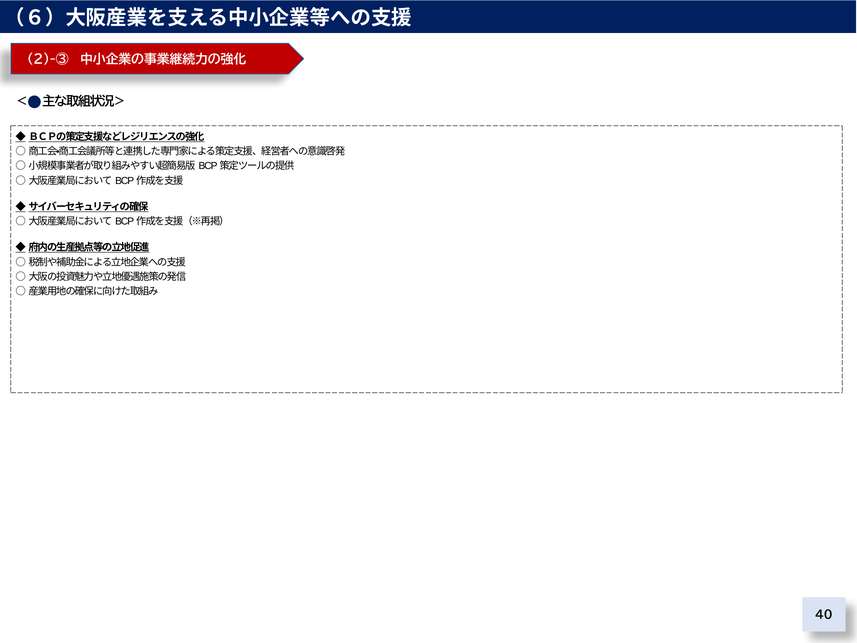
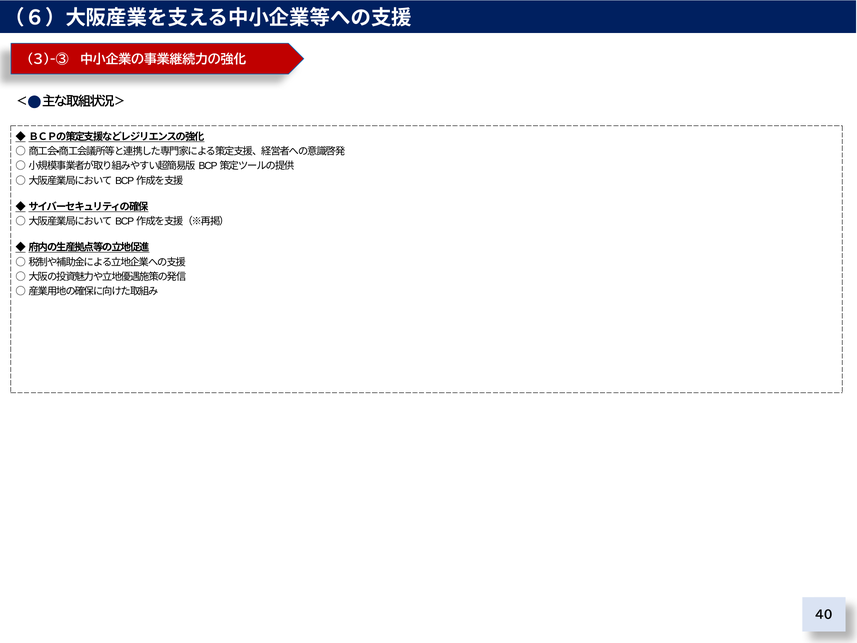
2)-③: 2)-③ -> 3)-③
